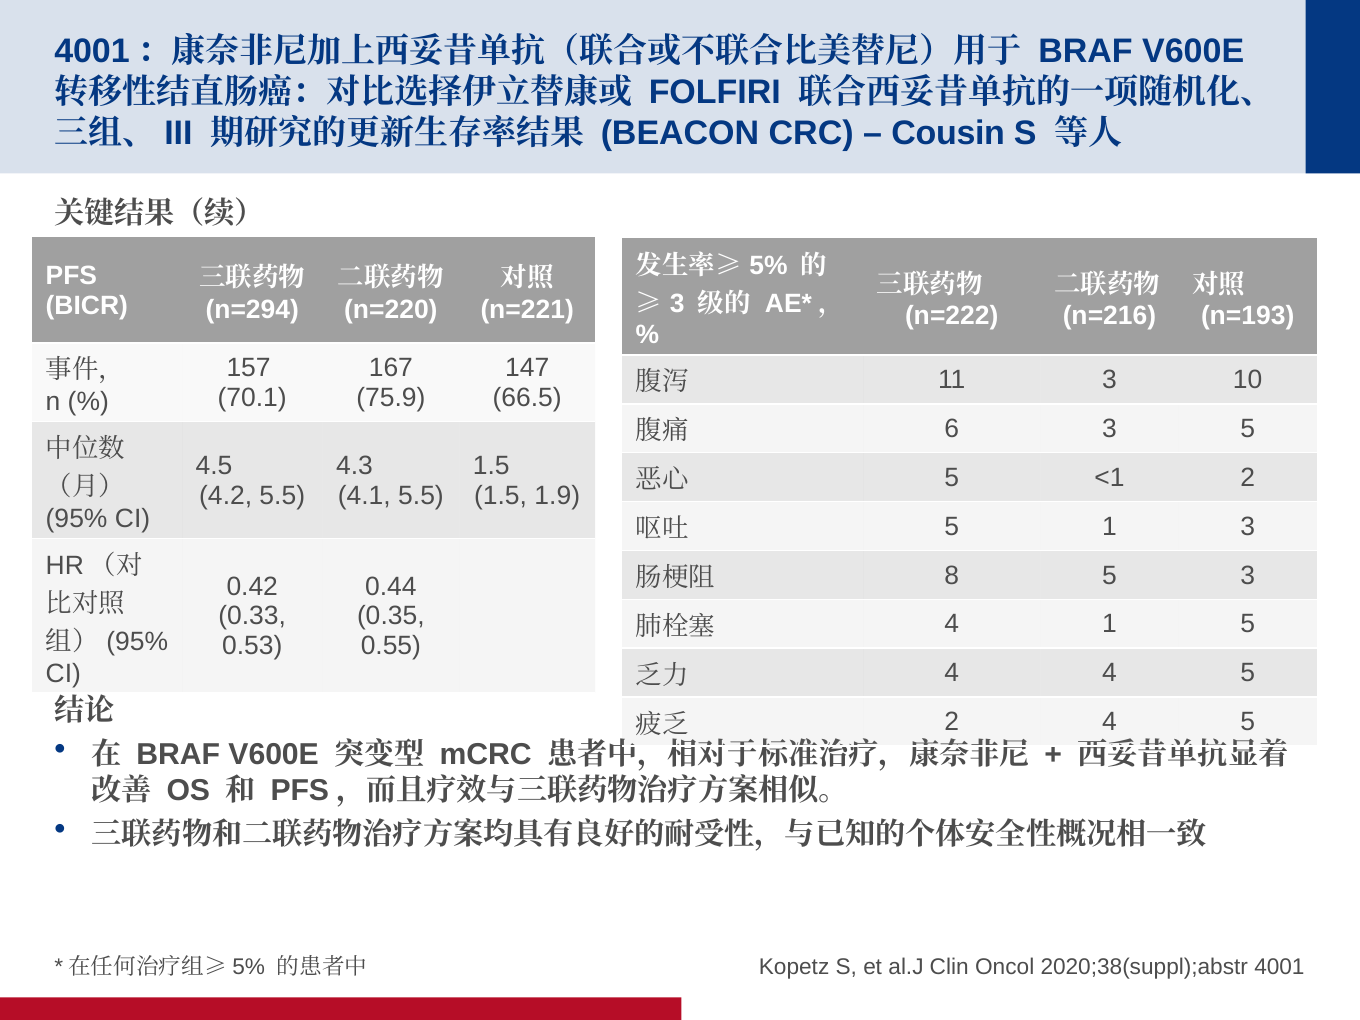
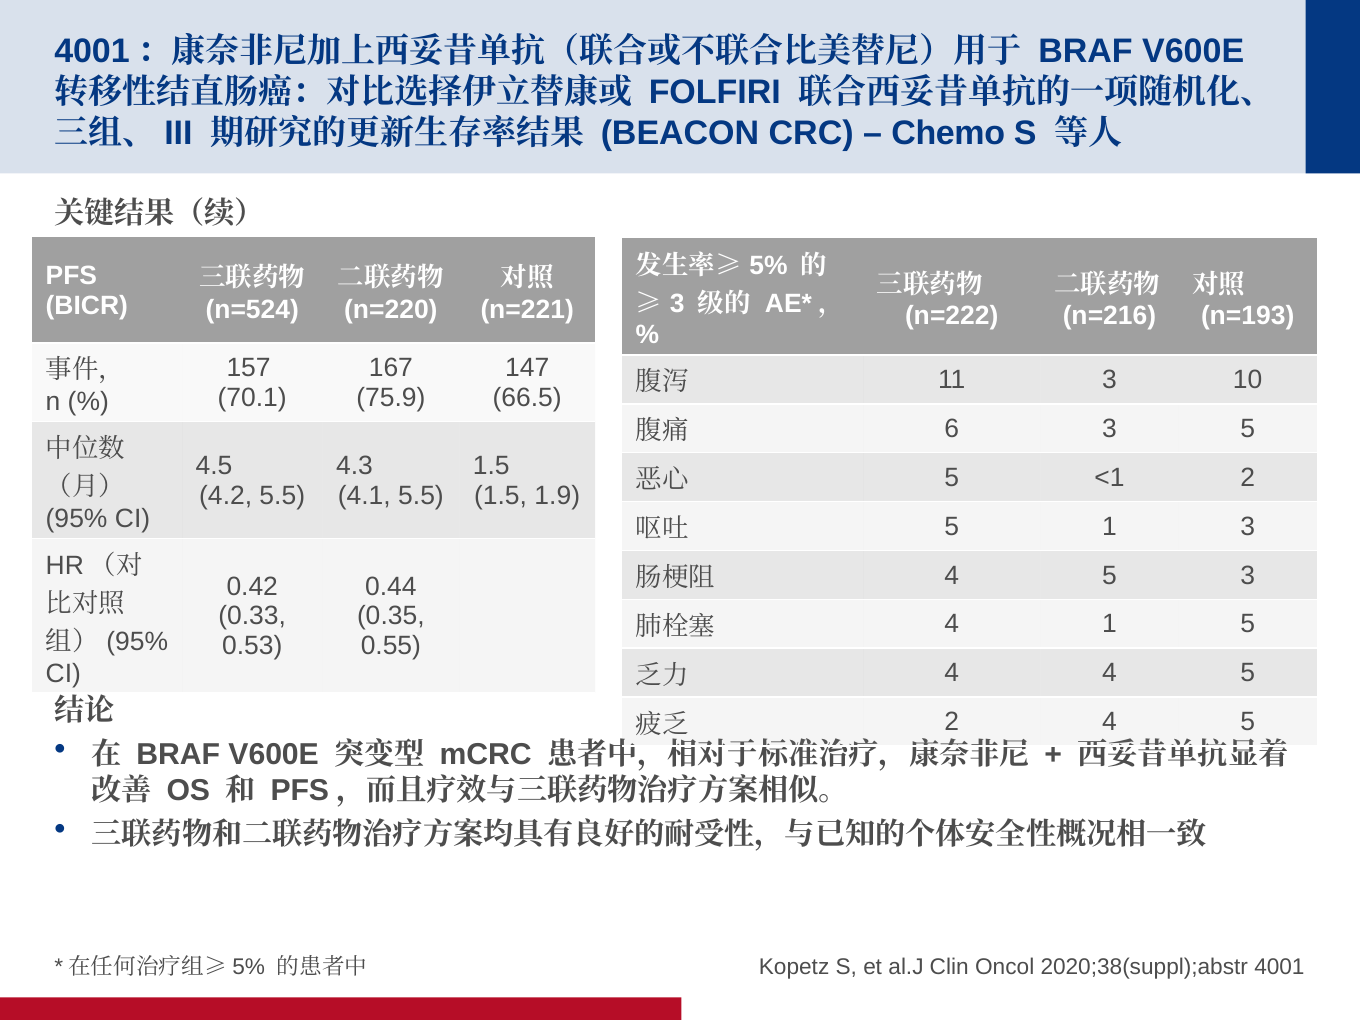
Cousin: Cousin -> Chemo
n=294: n=294 -> n=524
8 at (952, 575): 8 -> 4
